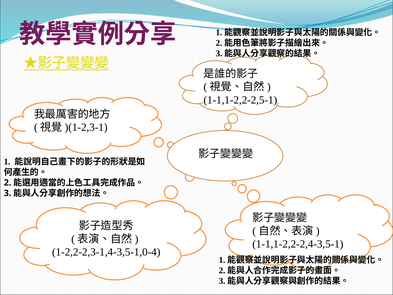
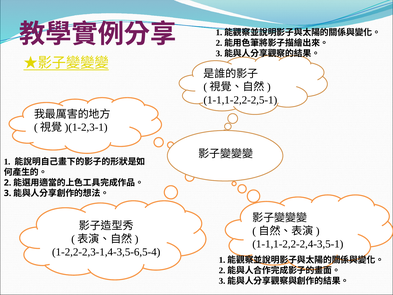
1-2,2-2,3-1,4-3,5-1,0-4: 1-2,2-2,3-1,4-3,5-1,0-4 -> 1-2,2-2,3-1,4-3,5-6,5-4
